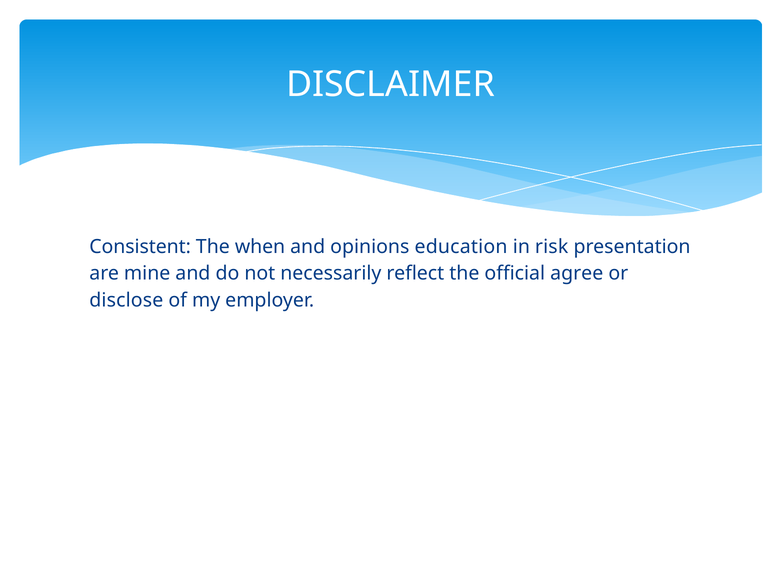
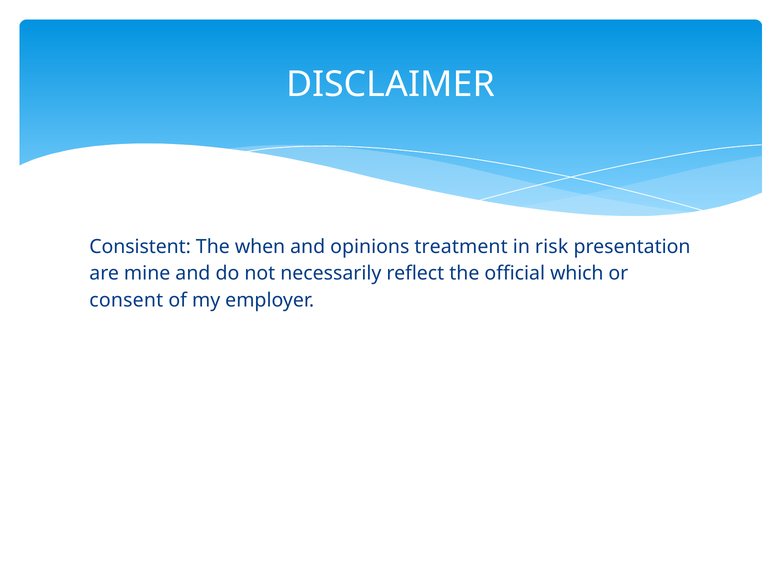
education: education -> treatment
agree: agree -> which
disclose: disclose -> consent
